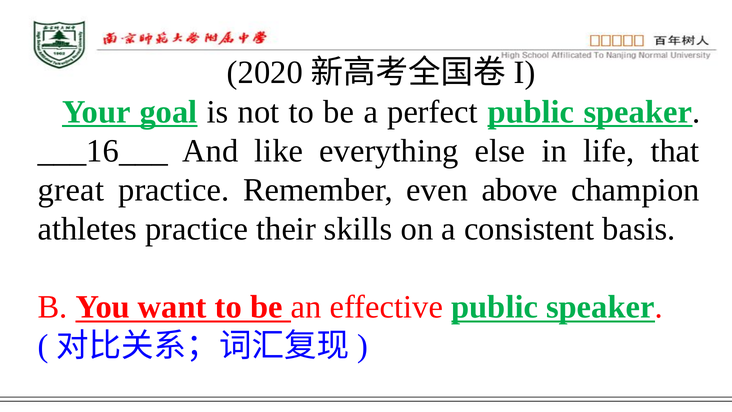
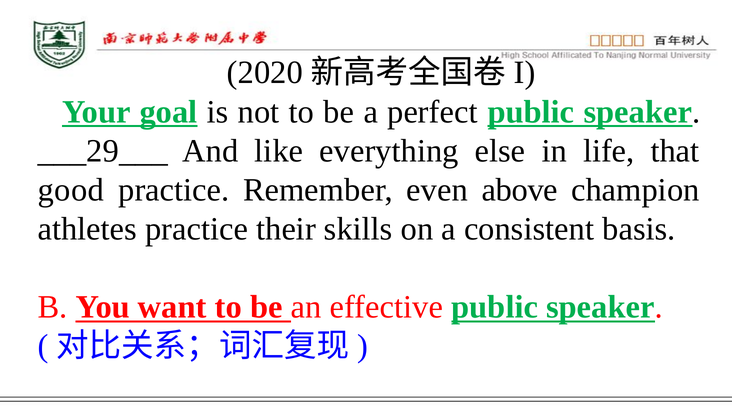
___16___: ___16___ -> ___29___
great: great -> good
